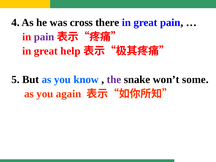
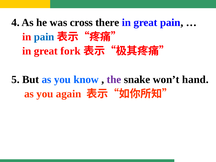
pain at (44, 37) colour: purple -> blue
help: help -> fork
some: some -> hand
